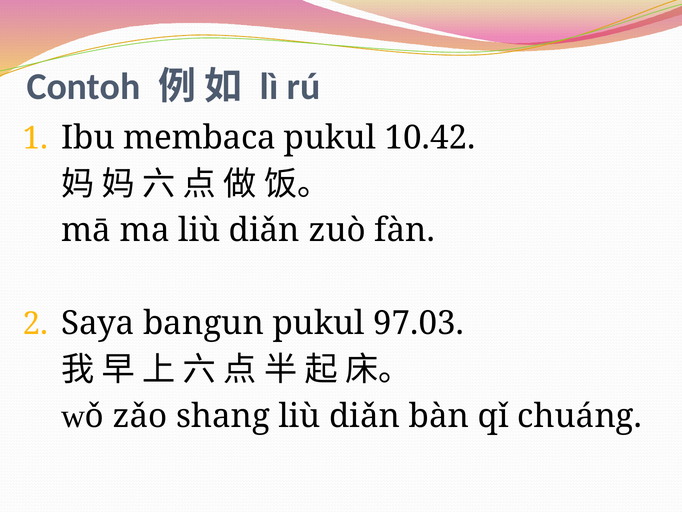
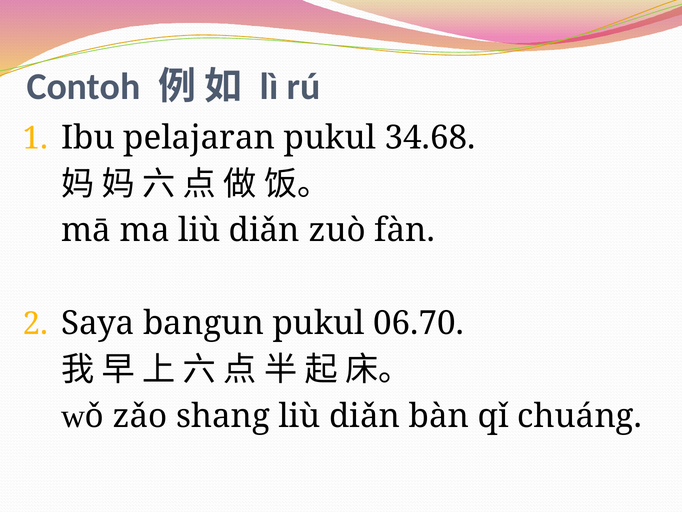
membaca: membaca -> pelajaran
10.42: 10.42 -> 34.68
97.03: 97.03 -> 06.70
